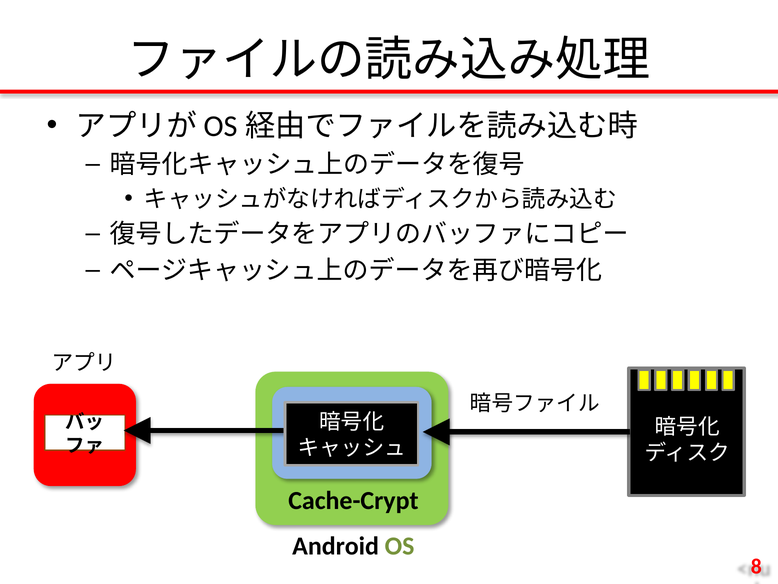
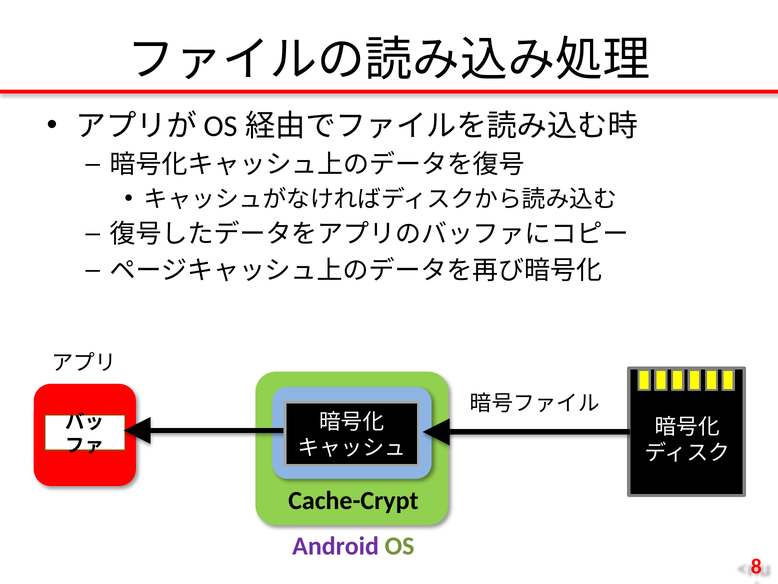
Android colour: black -> purple
